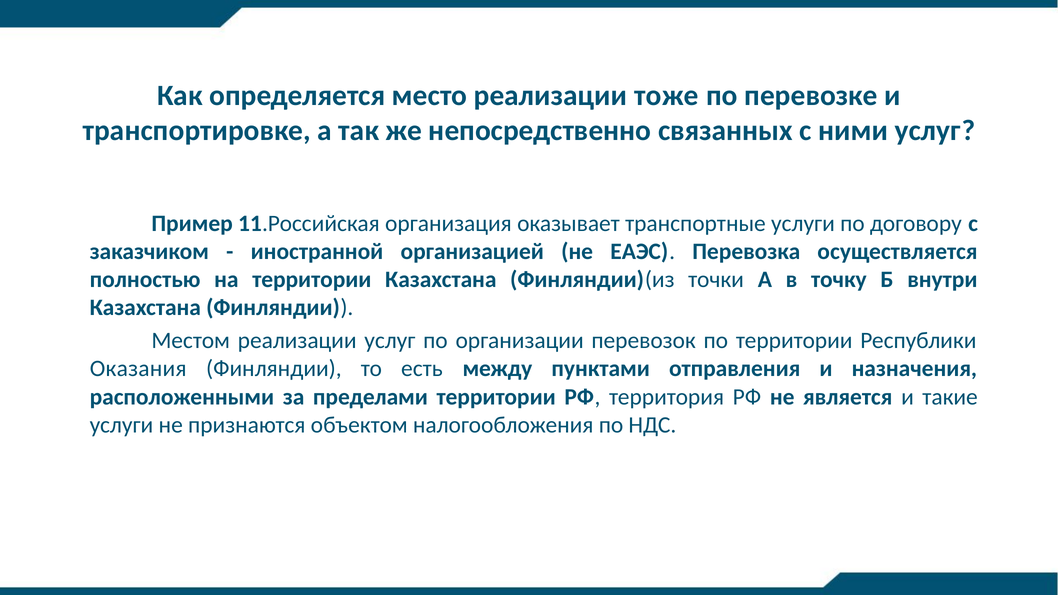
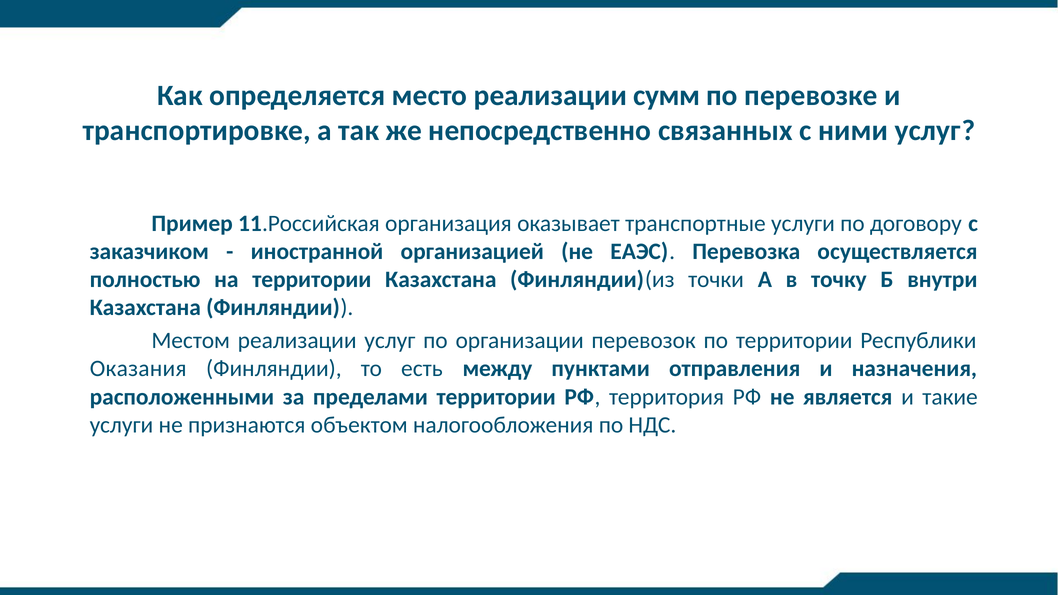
тоже: тоже -> сумм
